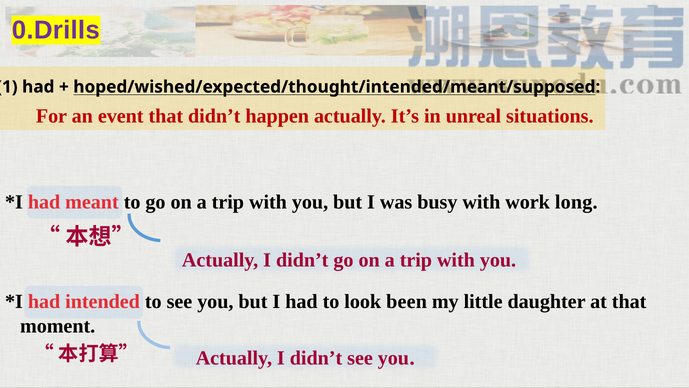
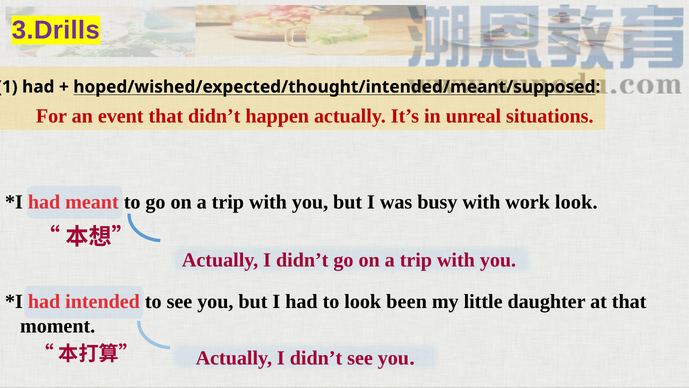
0.Drills: 0.Drills -> 3.Drills
work long: long -> look
